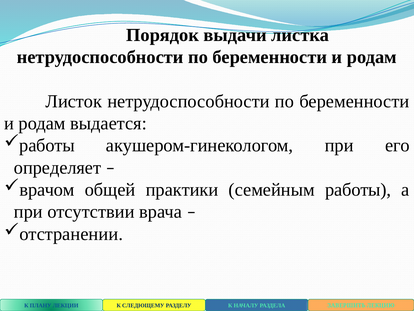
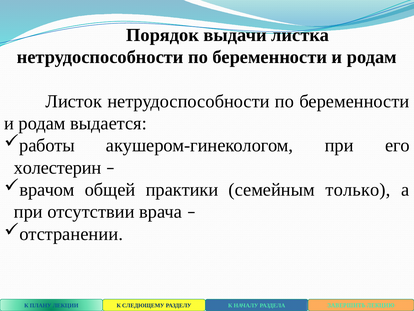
определяет: определяет -> холестерин
семейным работы: работы -> только
